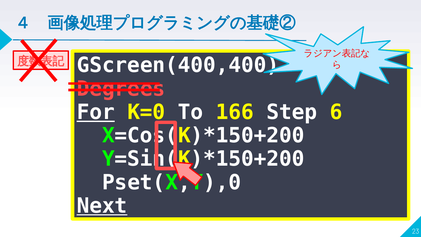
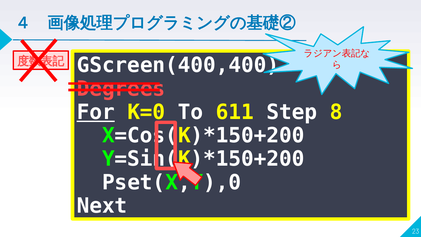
166: 166 -> 611
6: 6 -> 8
Next underline: present -> none
